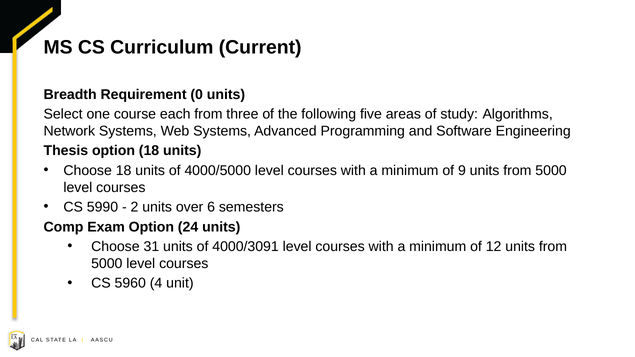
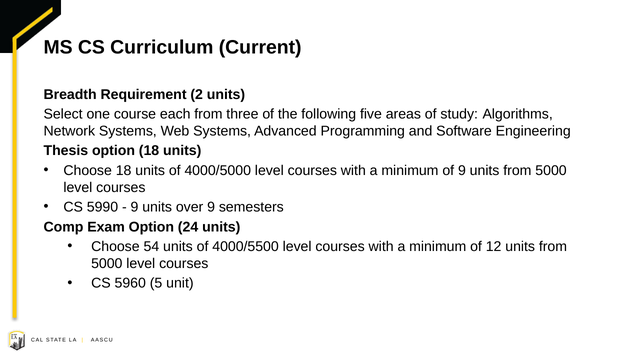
0: 0 -> 2
2 at (134, 207): 2 -> 9
over 6: 6 -> 9
31: 31 -> 54
4000/3091: 4000/3091 -> 4000/5500
4: 4 -> 5
